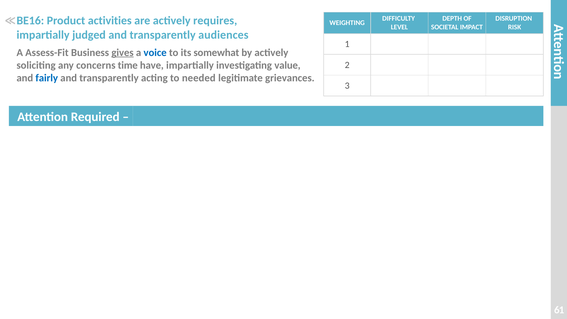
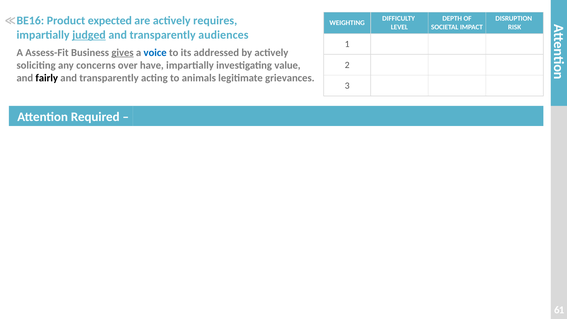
activities: activities -> expected
judged underline: none -> present
somewhat: somewhat -> addressed
time: time -> over
fairly colour: blue -> black
needed: needed -> animals
